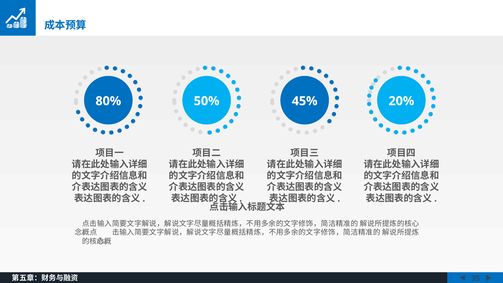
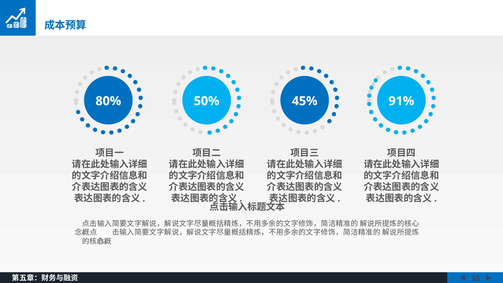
20%: 20% -> 91%
